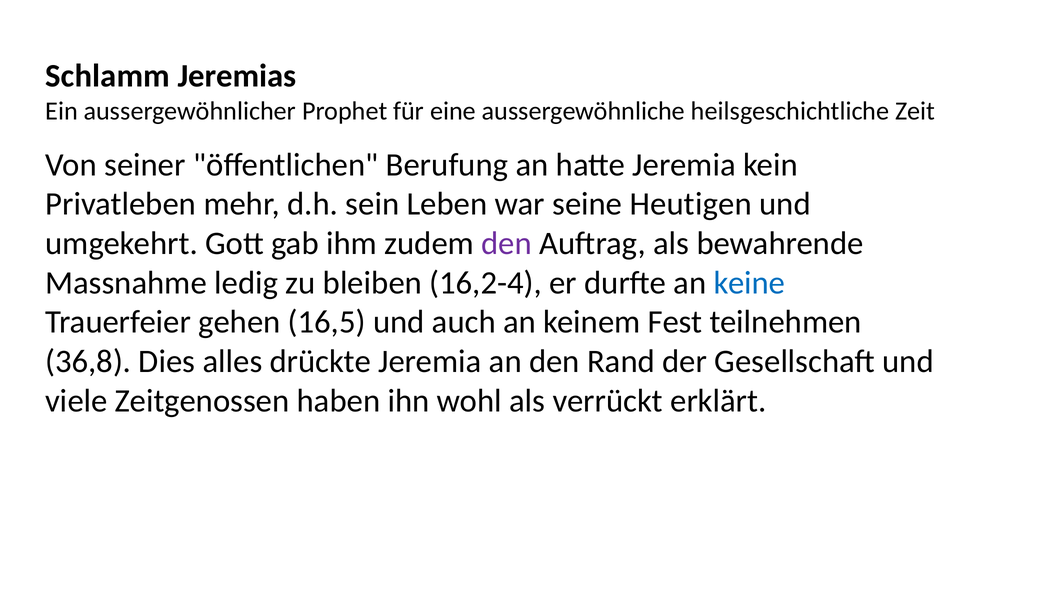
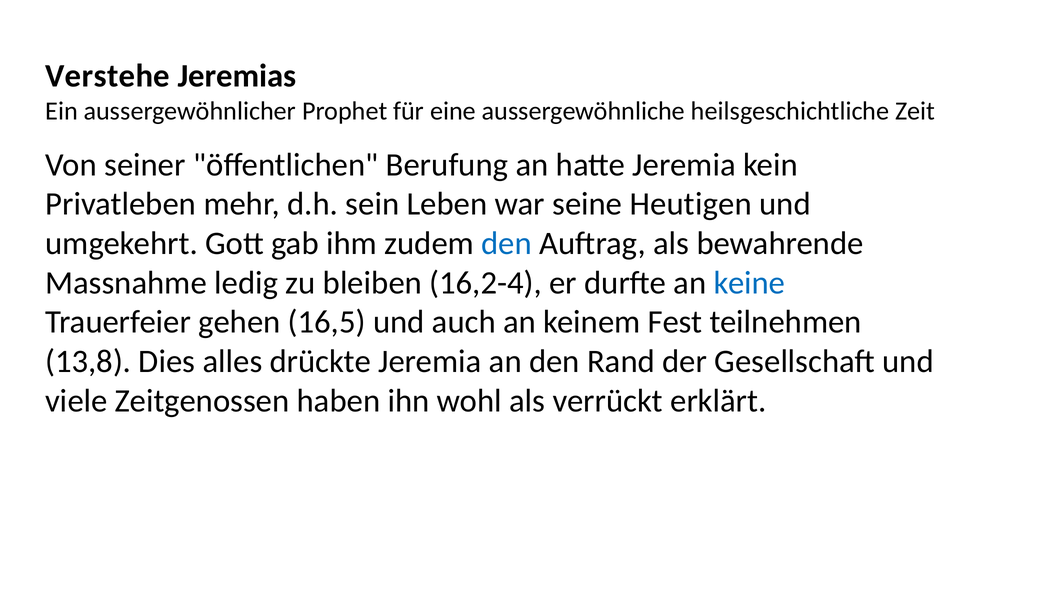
Schlamm: Schlamm -> Verstehe
den at (507, 243) colour: purple -> blue
36,8: 36,8 -> 13,8
